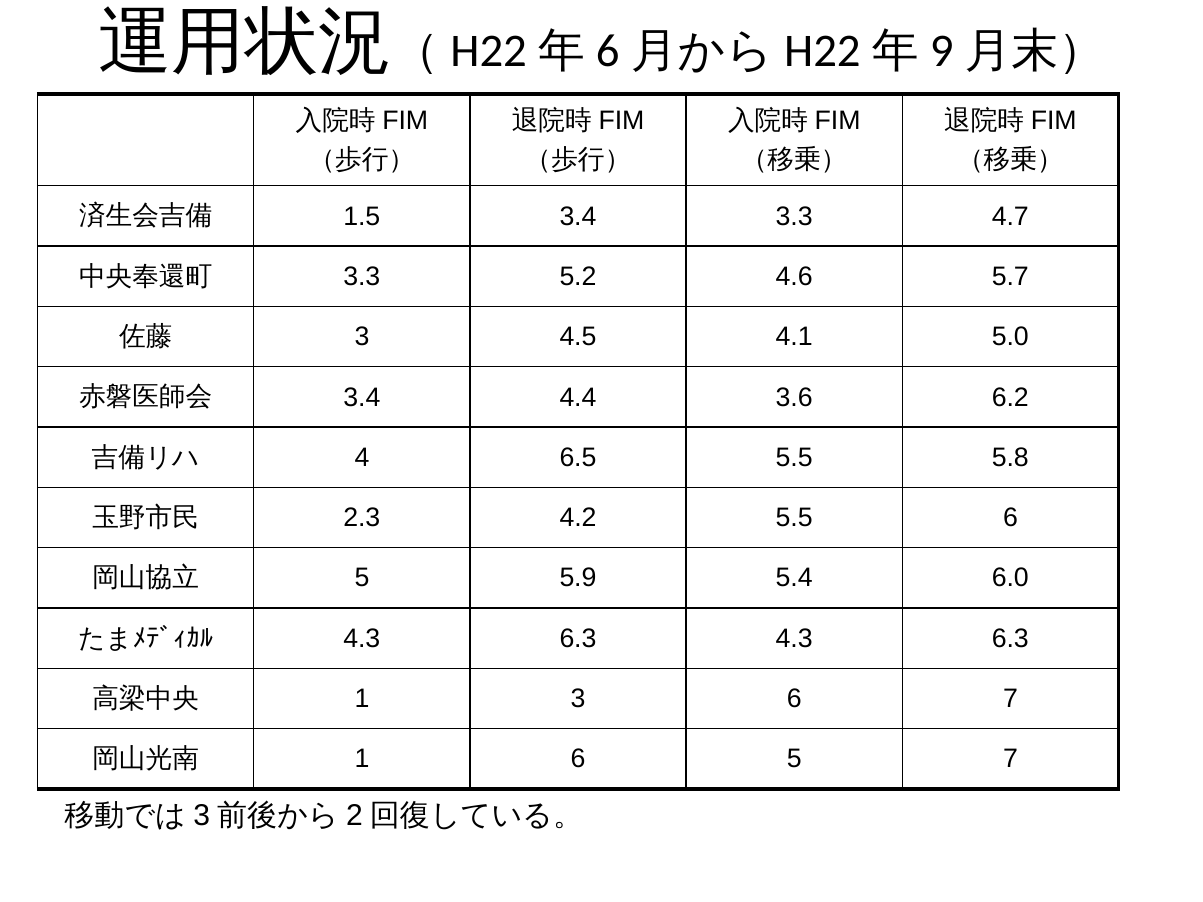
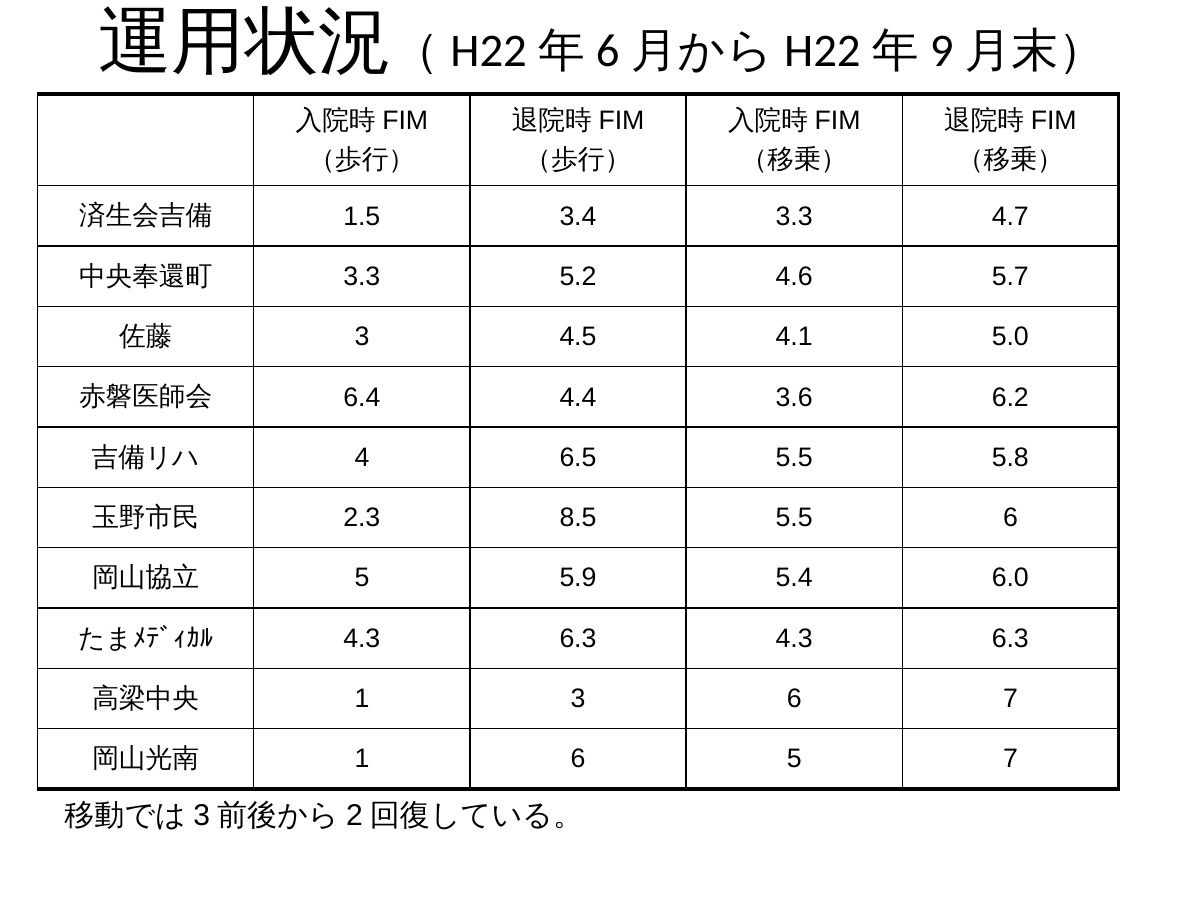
3.4 at (362, 397): 3.4 -> 6.4
4.2: 4.2 -> 8.5
